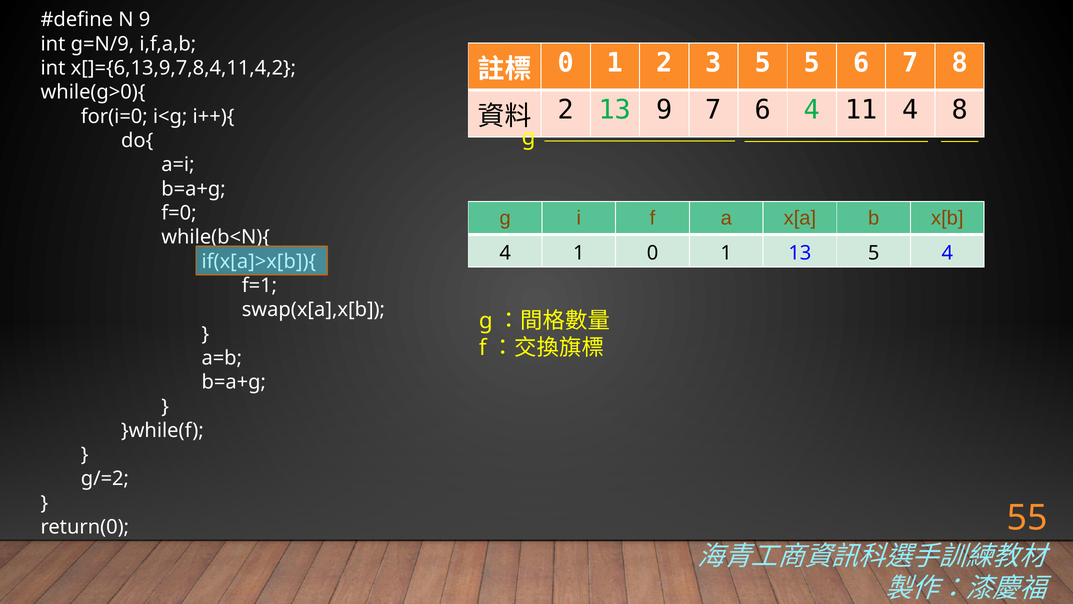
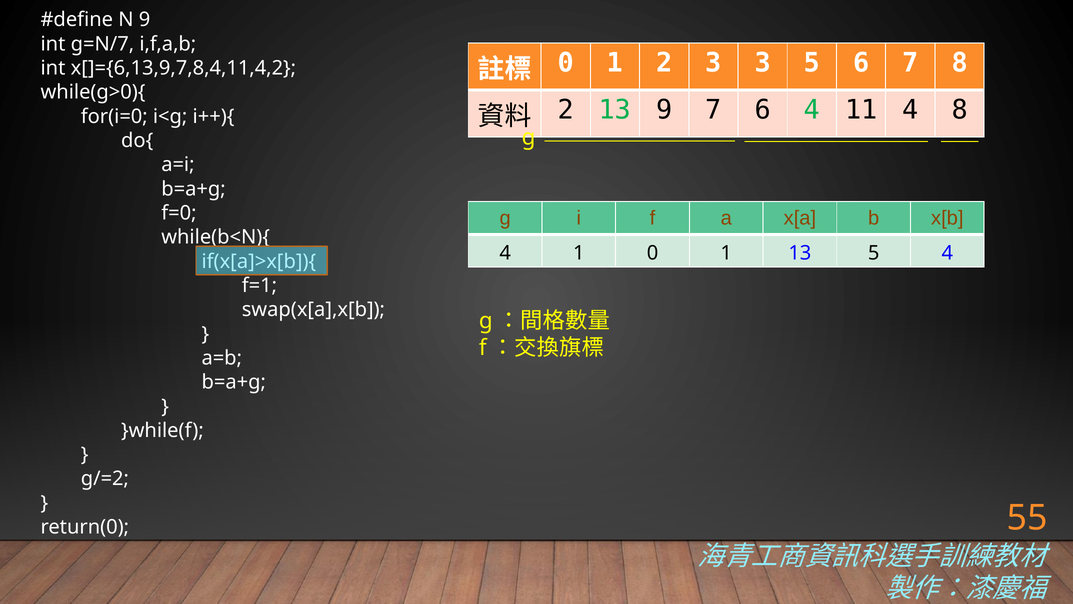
g=N/9: g=N/9 -> g=N/7
3 5: 5 -> 3
